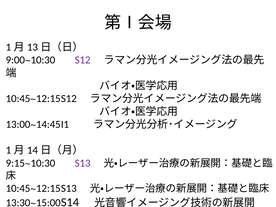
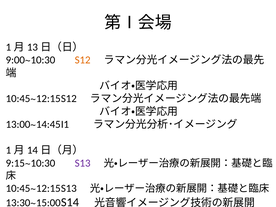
S12 colour: purple -> orange
